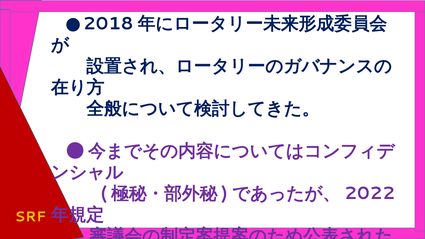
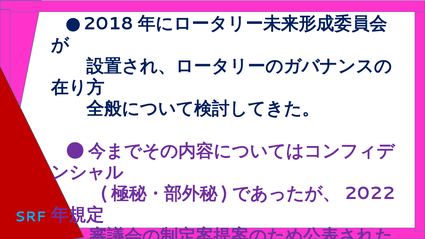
SRF colour: yellow -> light blue
